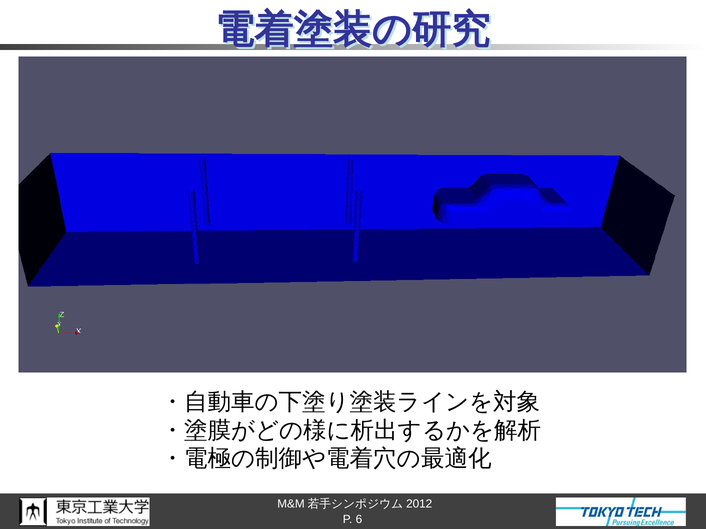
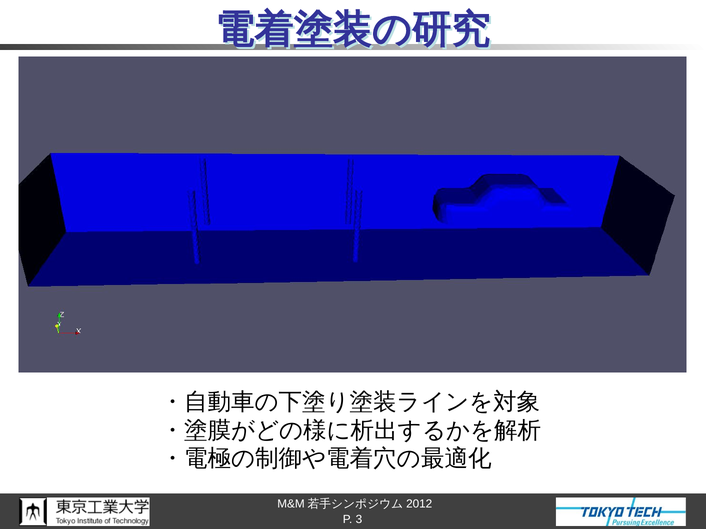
6: 6 -> 3
